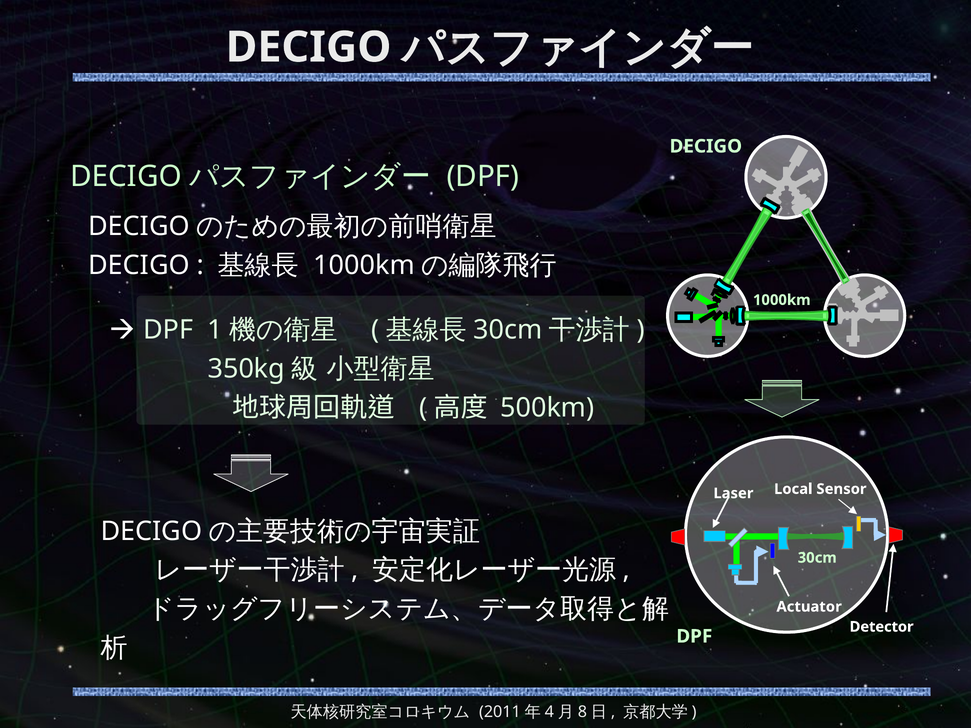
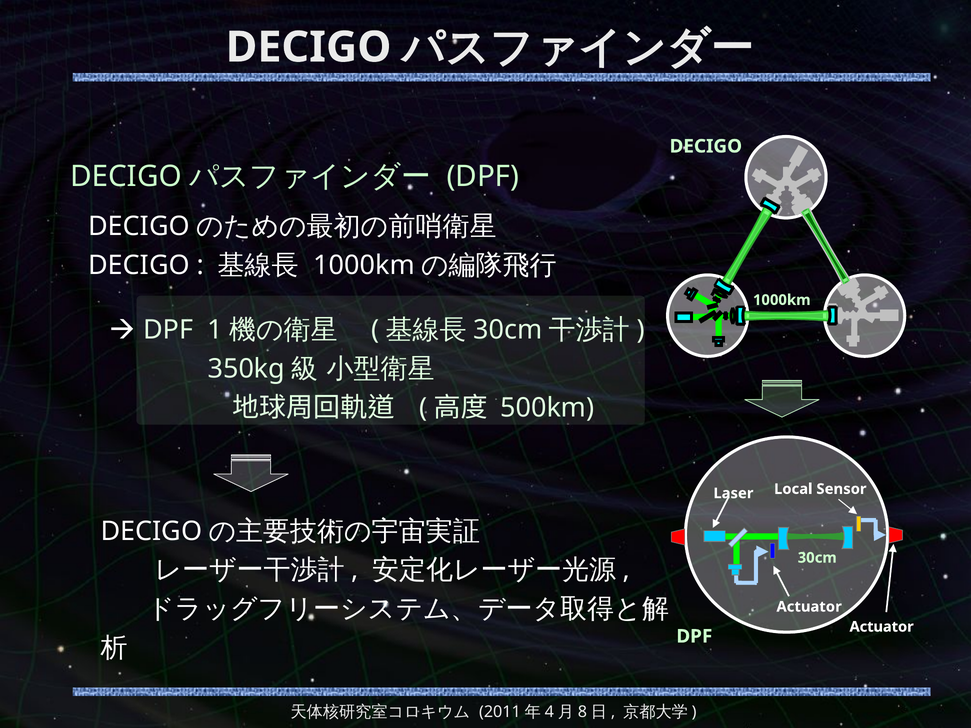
Detector at (882, 627): Detector -> Actuator
